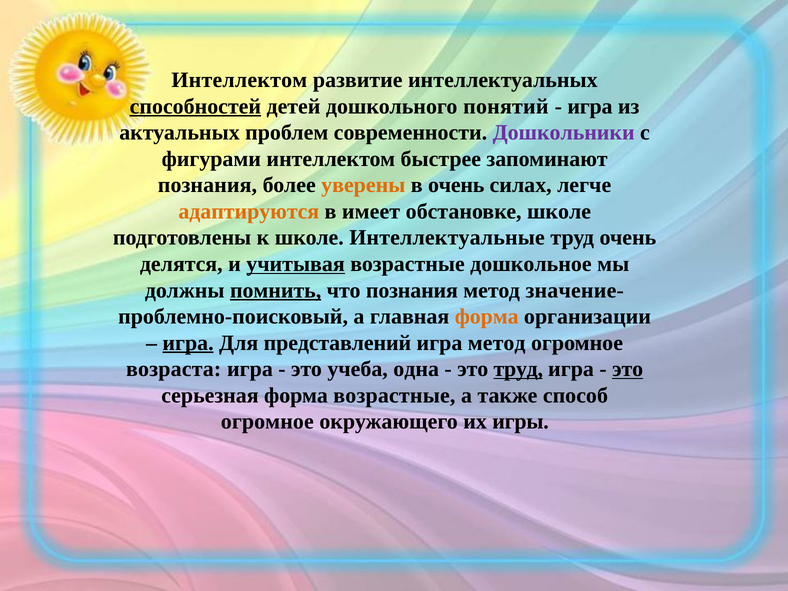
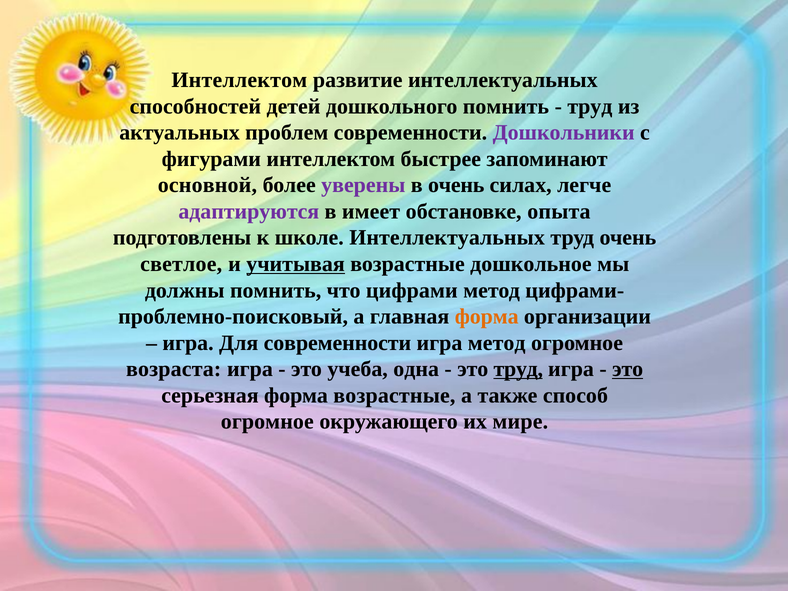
способностей underline: present -> none
дошкольного понятий: понятий -> помнить
игра at (590, 106): игра -> труд
познания at (207, 185): познания -> основной
уверены colour: orange -> purple
адаптируются colour: orange -> purple
обстановке школе: школе -> опыта
школе Интеллектуальные: Интеллектуальные -> Интеллектуальных
делятся: делятся -> светлое
помнить at (276, 290) underline: present -> none
что познания: познания -> цифрами
значение-: значение- -> цифрами-
игра at (188, 343) underline: present -> none
Для представлений: представлений -> современности
игры: игры -> мире
